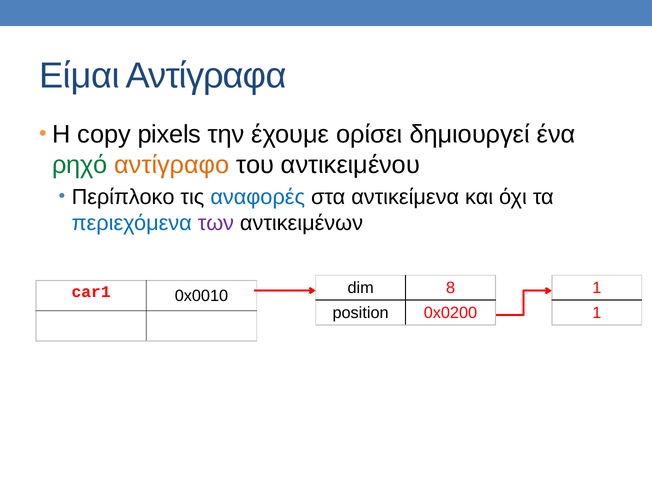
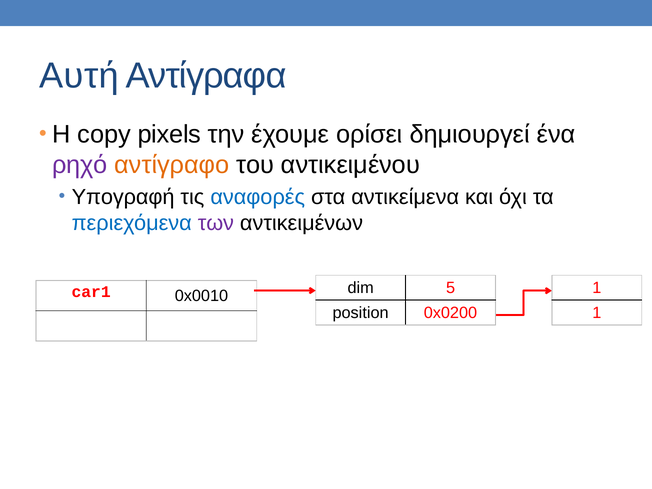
Είμαι: Είμαι -> Αυτή
ρηχό colour: green -> purple
Περίπλοκο: Περίπλοκο -> Υπογραφή
8: 8 -> 5
